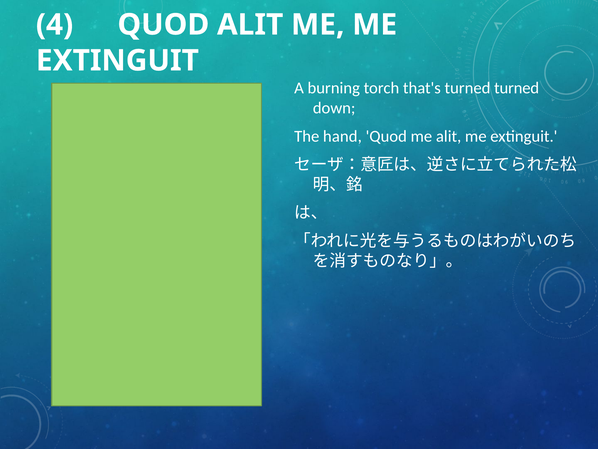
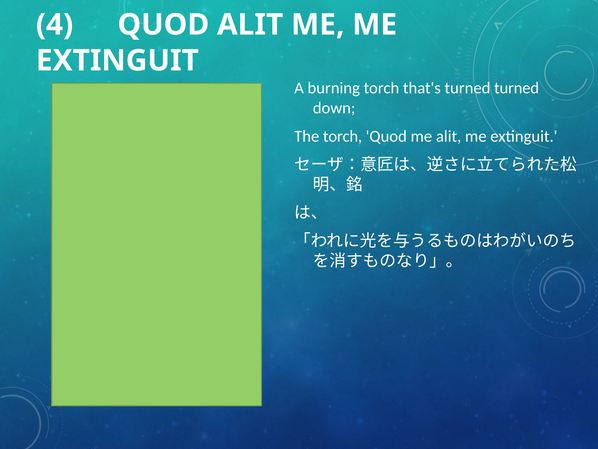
The hand: hand -> torch
